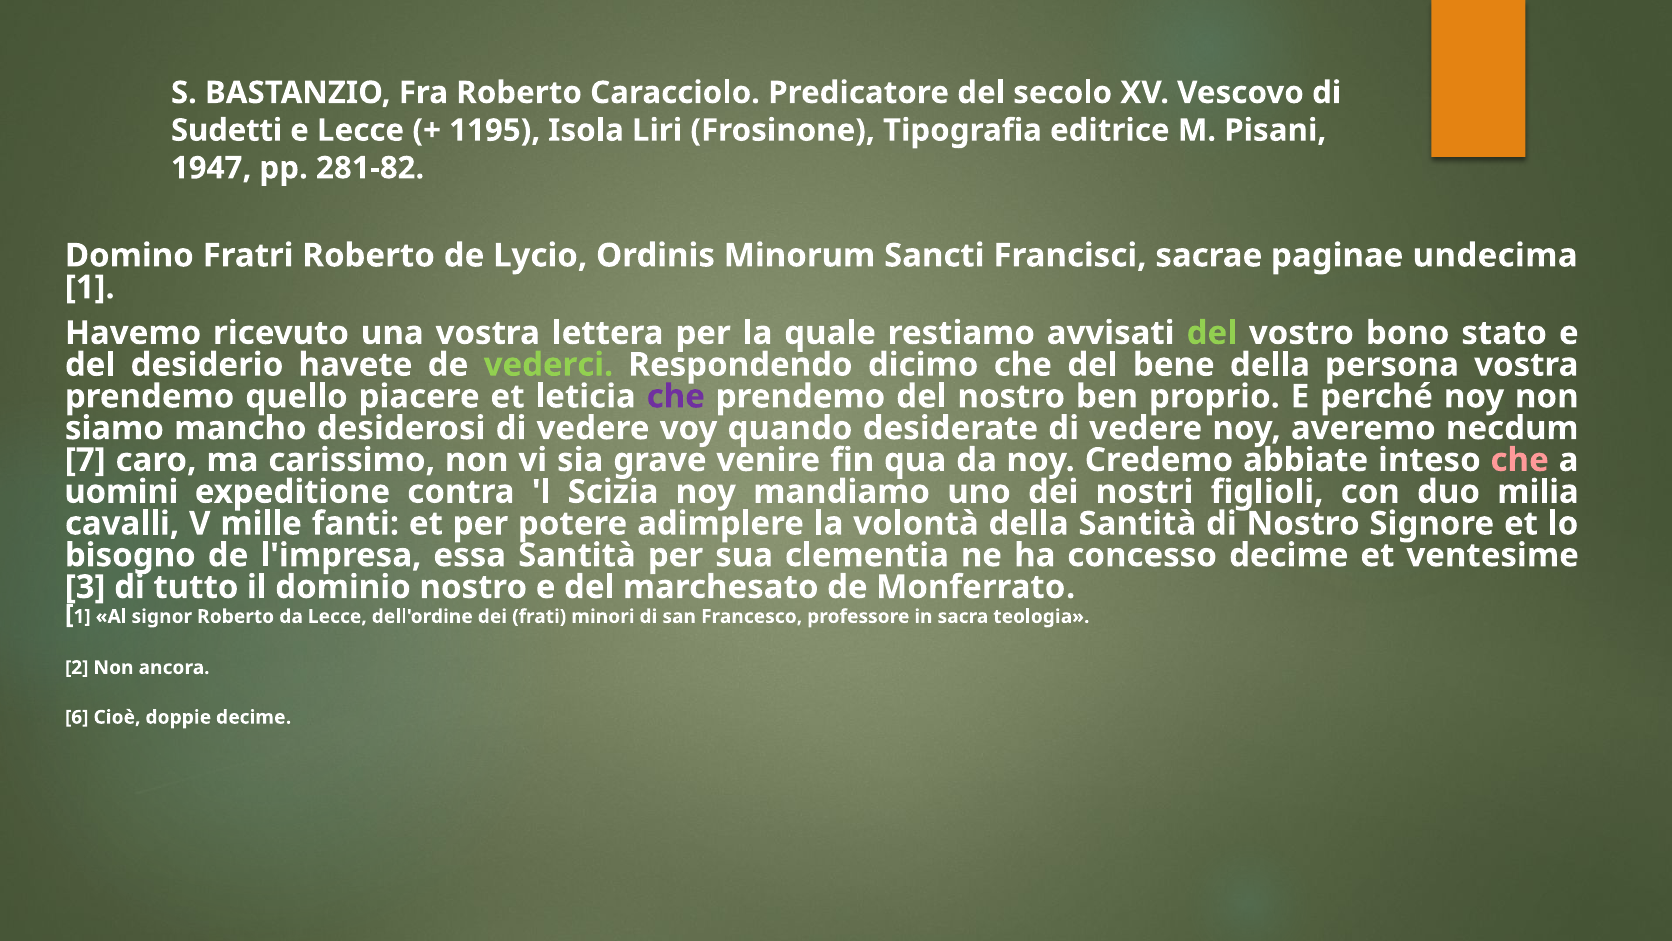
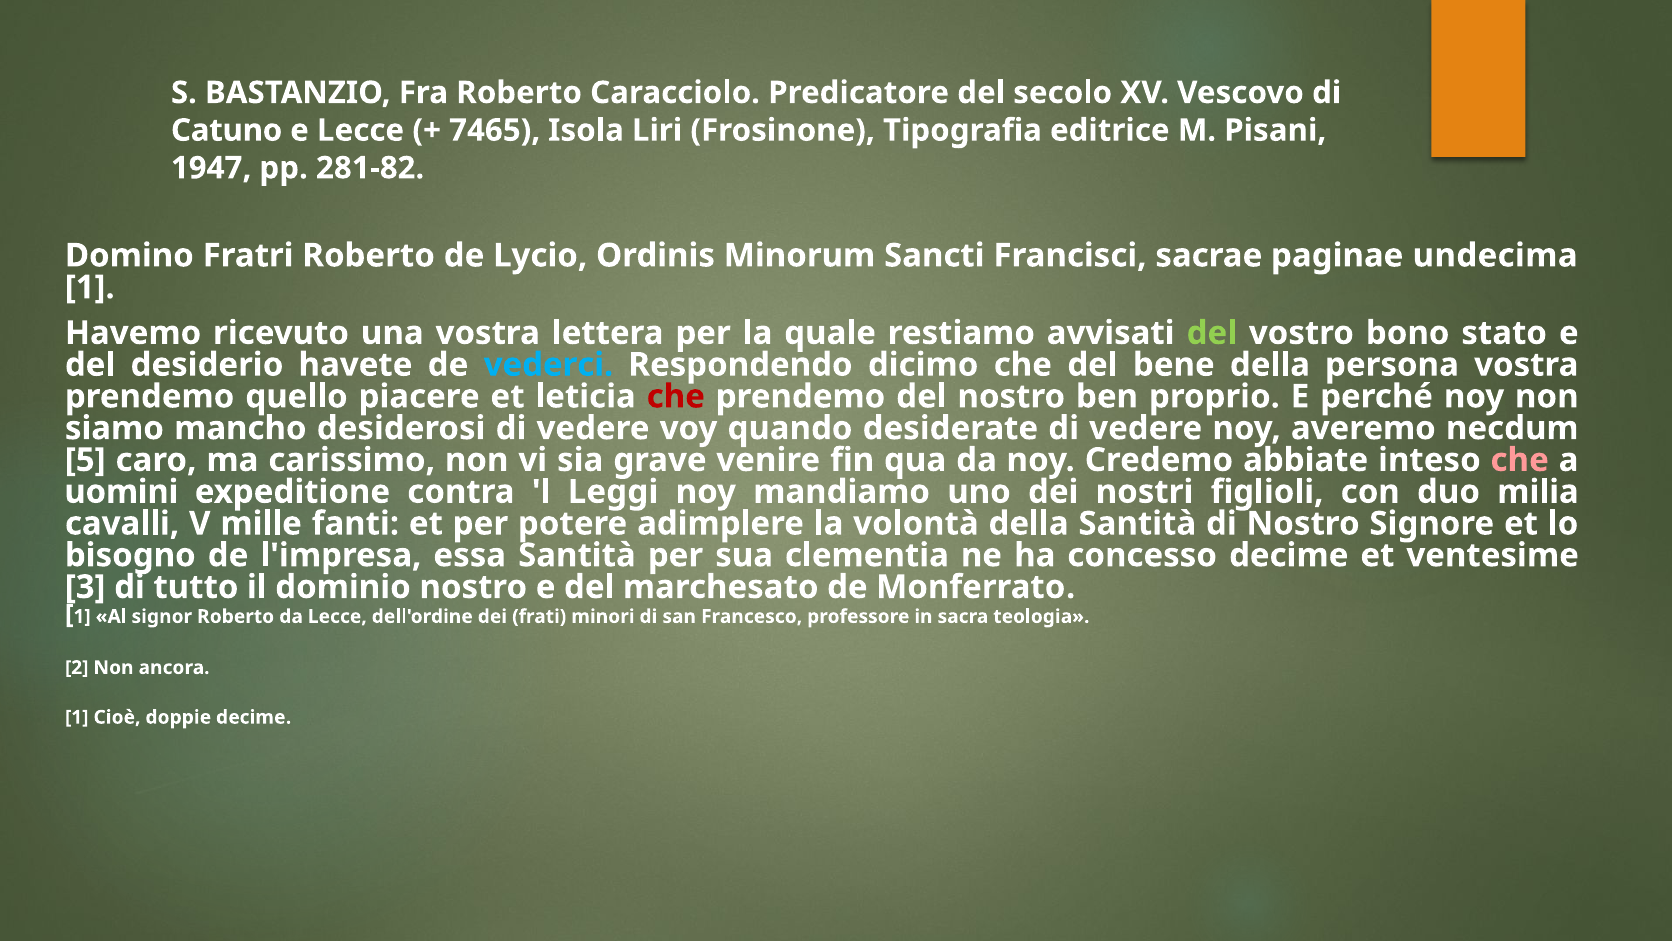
Sudetti: Sudetti -> Catuno
1195: 1195 -> 7465
vederci colour: light green -> light blue
che at (676, 396) colour: purple -> red
7: 7 -> 5
Scizia: Scizia -> Leggi
6 at (77, 717): 6 -> 1
